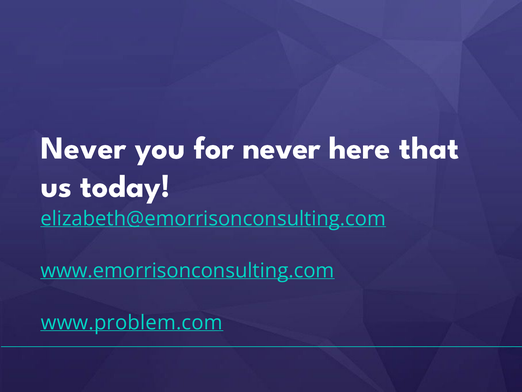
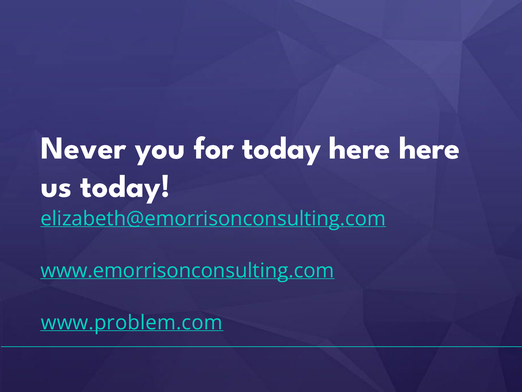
for never: never -> today
here that: that -> here
